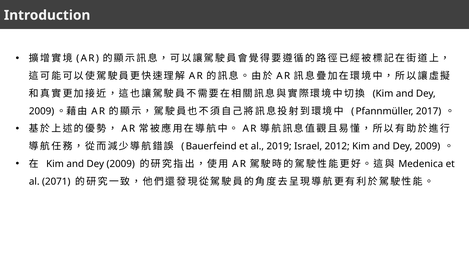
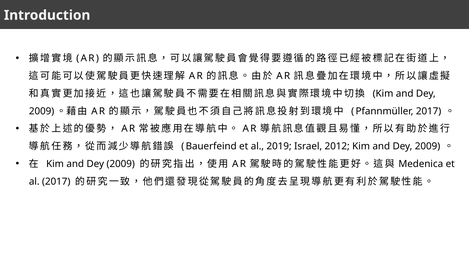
al 2071: 2071 -> 2017
